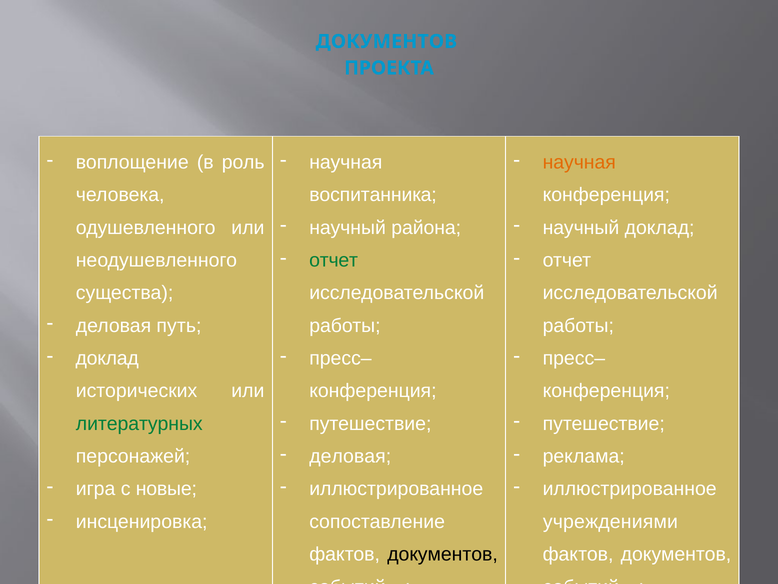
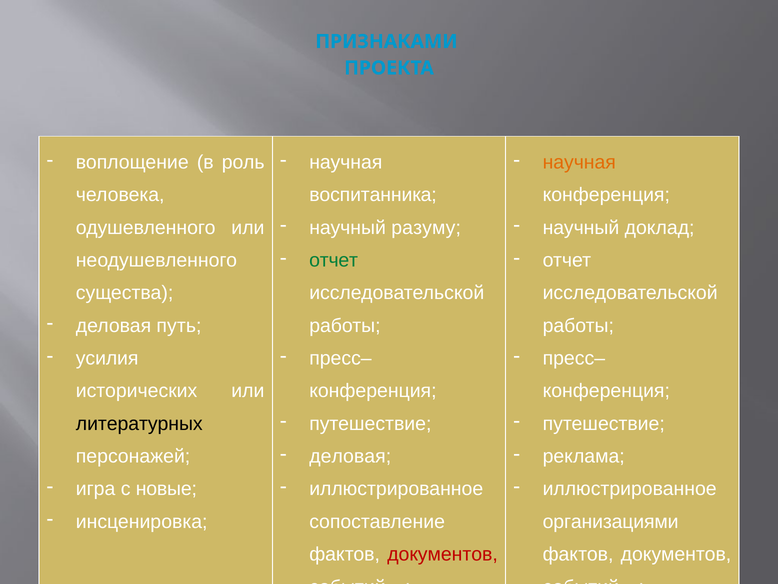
ДОКУМЕНТОВ at (386, 41): ДОКУМЕНТОВ -> ПРИЗНАКАМИ
района: района -> разуму
доклад at (107, 358): доклад -> усилия
литературных colour: green -> black
учреждениями: учреждениями -> организациями
документов at (443, 554) colour: black -> red
